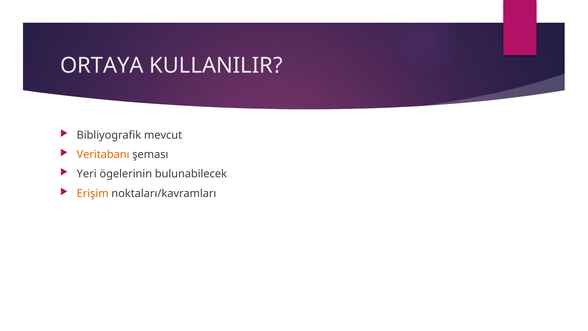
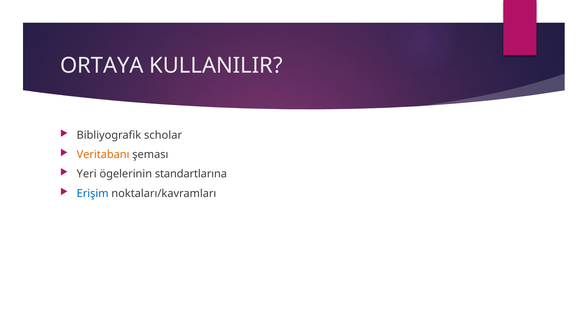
mevcut: mevcut -> scholar
bulunabilecek: bulunabilecek -> standartlarına
Erişim colour: orange -> blue
